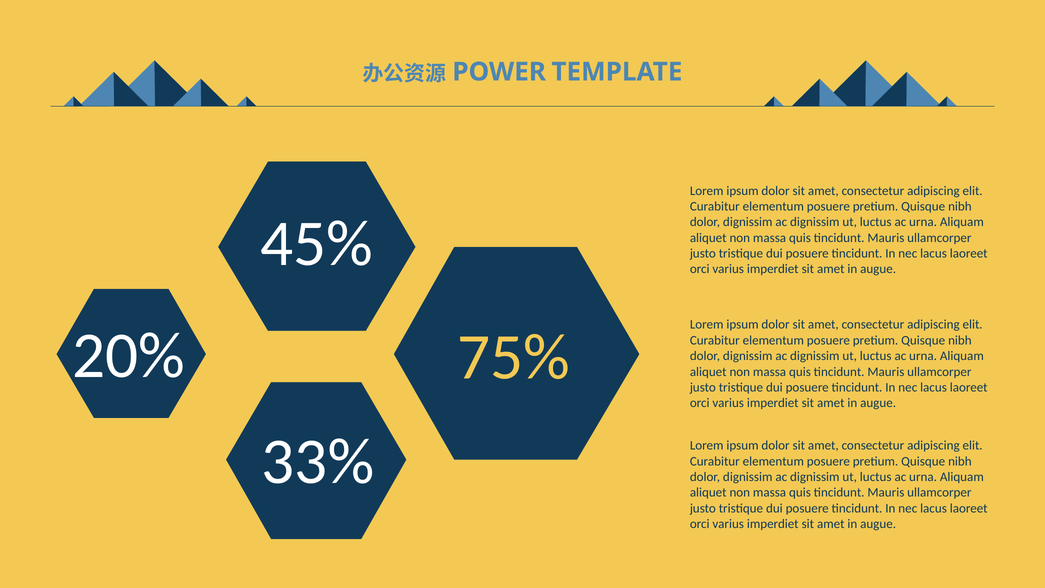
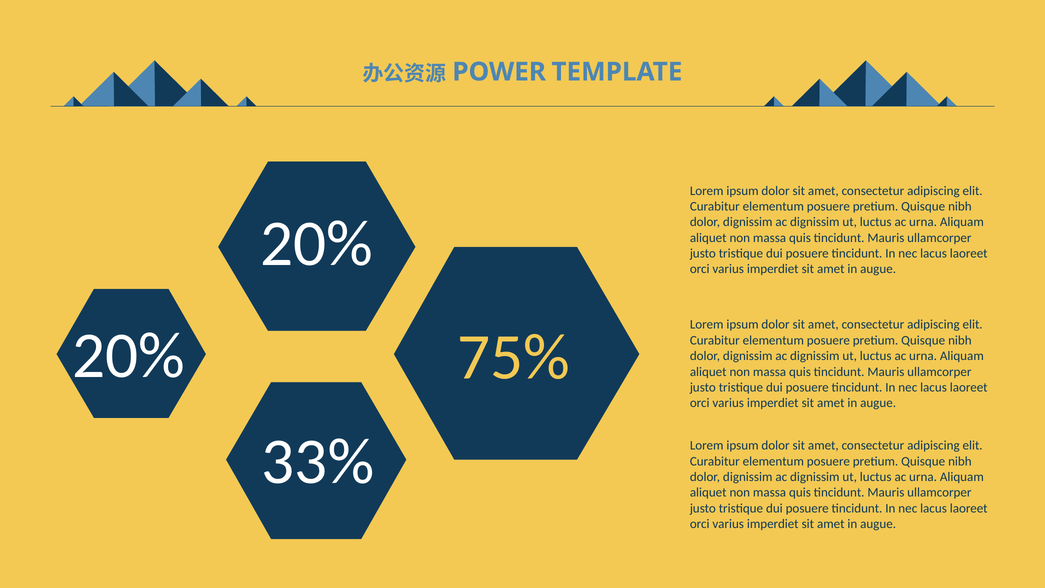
45% at (317, 244): 45% -> 20%
